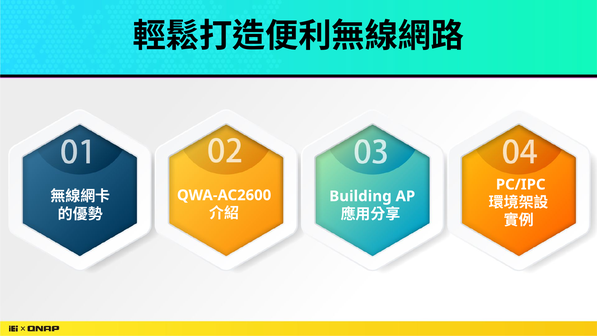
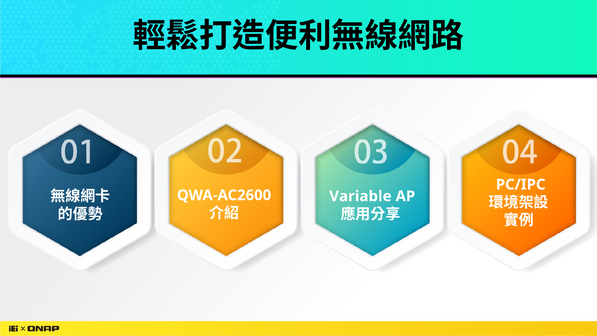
Building: Building -> Variable
